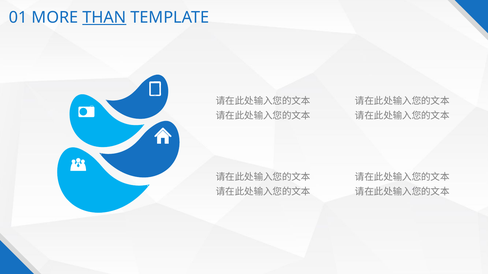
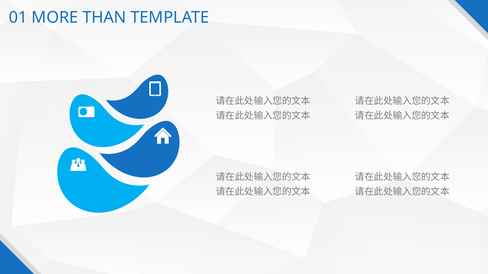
THAN underline: present -> none
